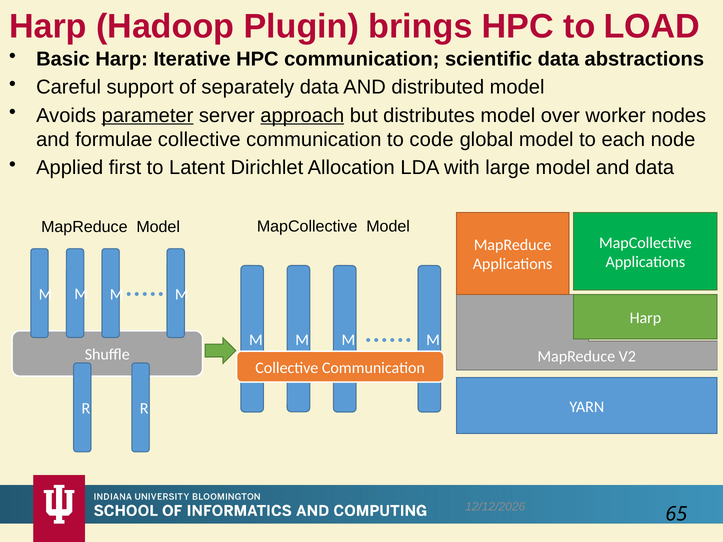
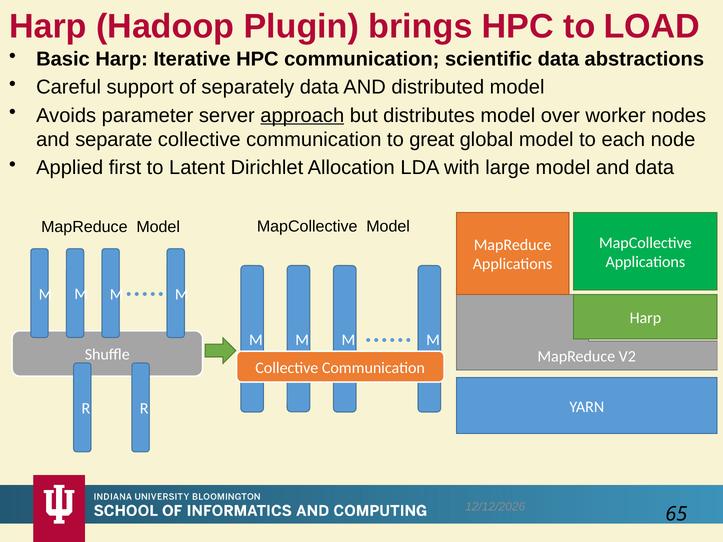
parameter underline: present -> none
formulae: formulae -> separate
code: code -> great
